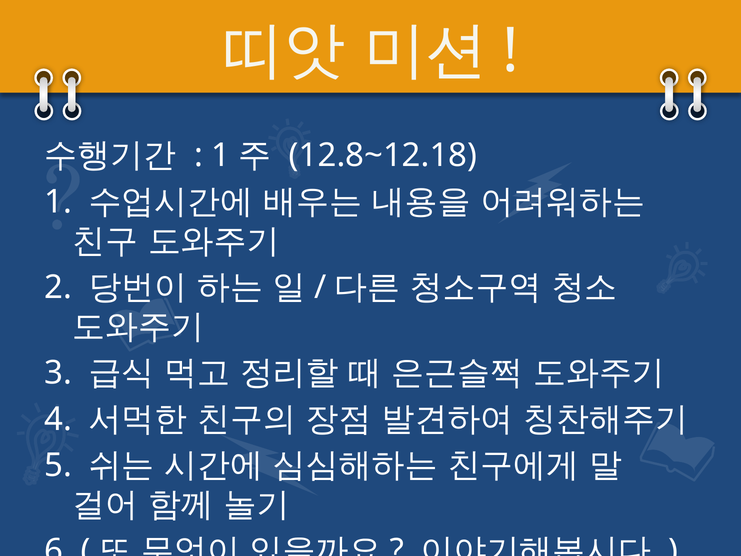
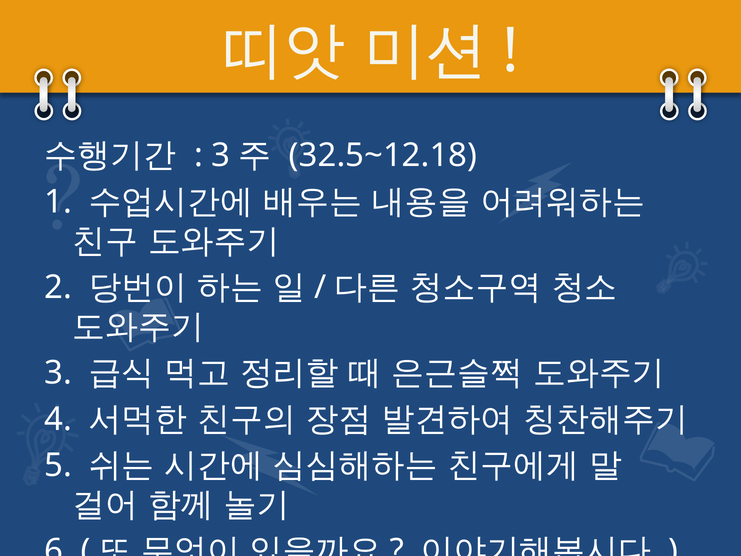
1 at (221, 155): 1 -> 3
12.8~12.18: 12.8~12.18 -> 32.5~12.18
